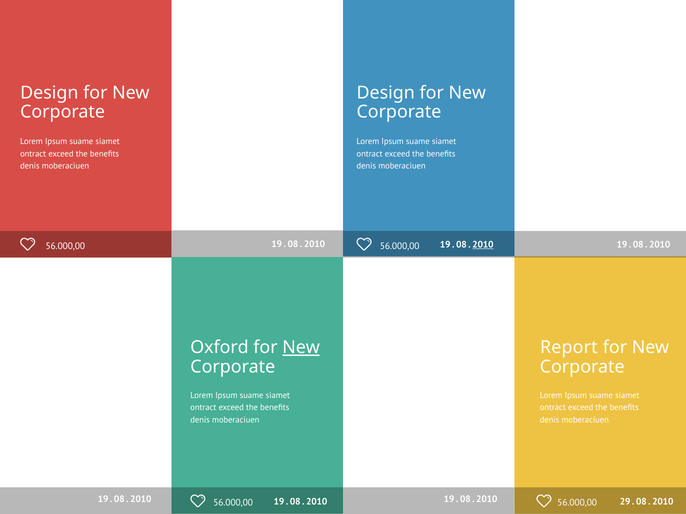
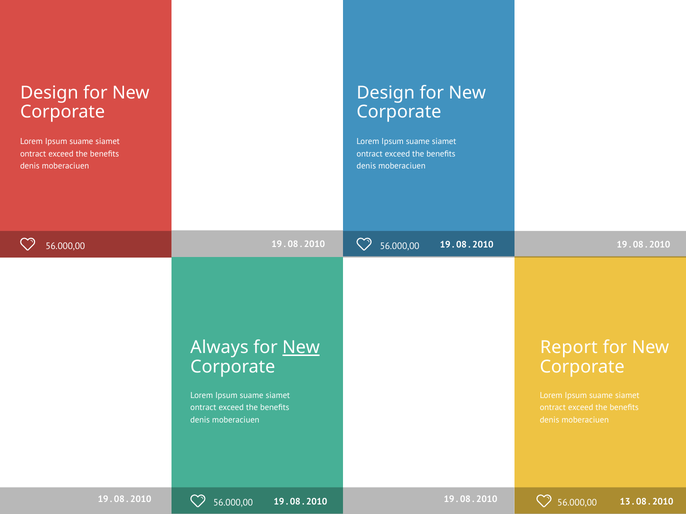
2010 at (483, 245) underline: present -> none
Oxford: Oxford -> Always
29: 29 -> 13
